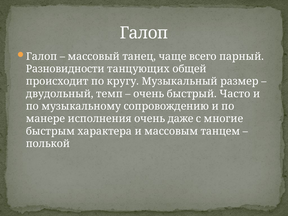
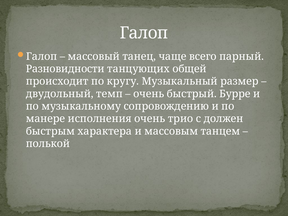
Часто: Часто -> Бурре
даже: даже -> трио
многие: многие -> должен
